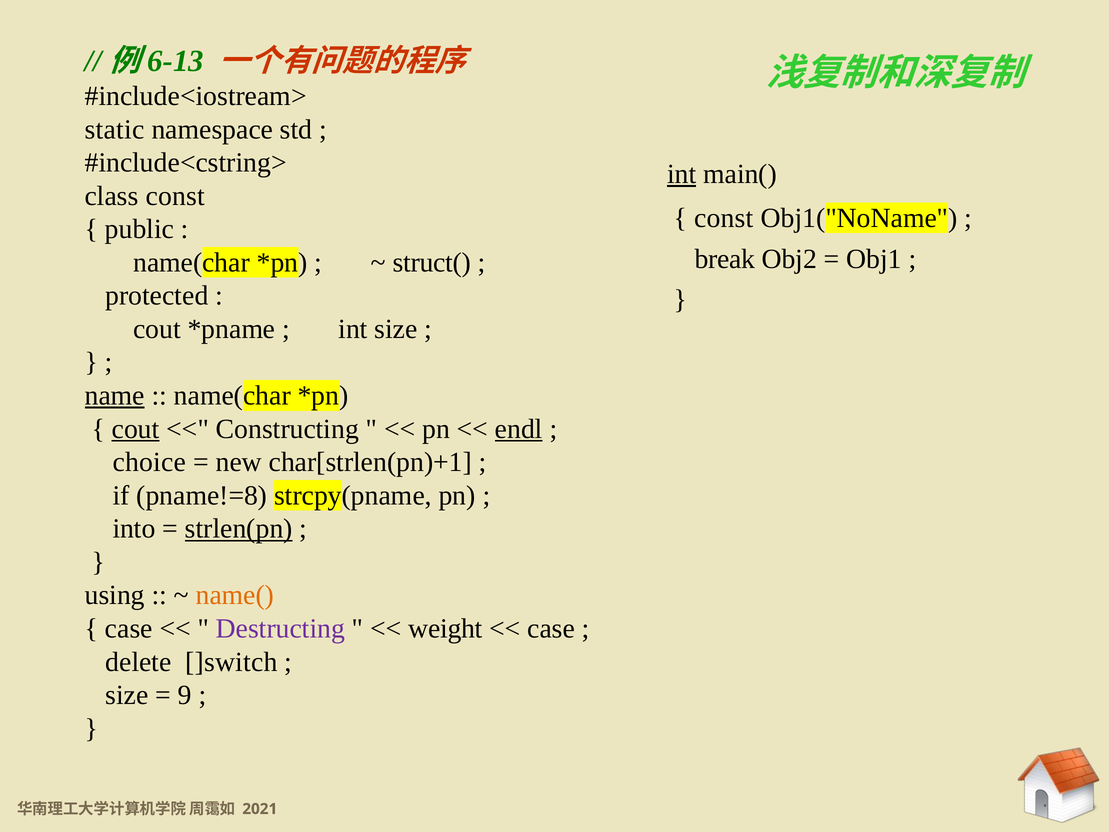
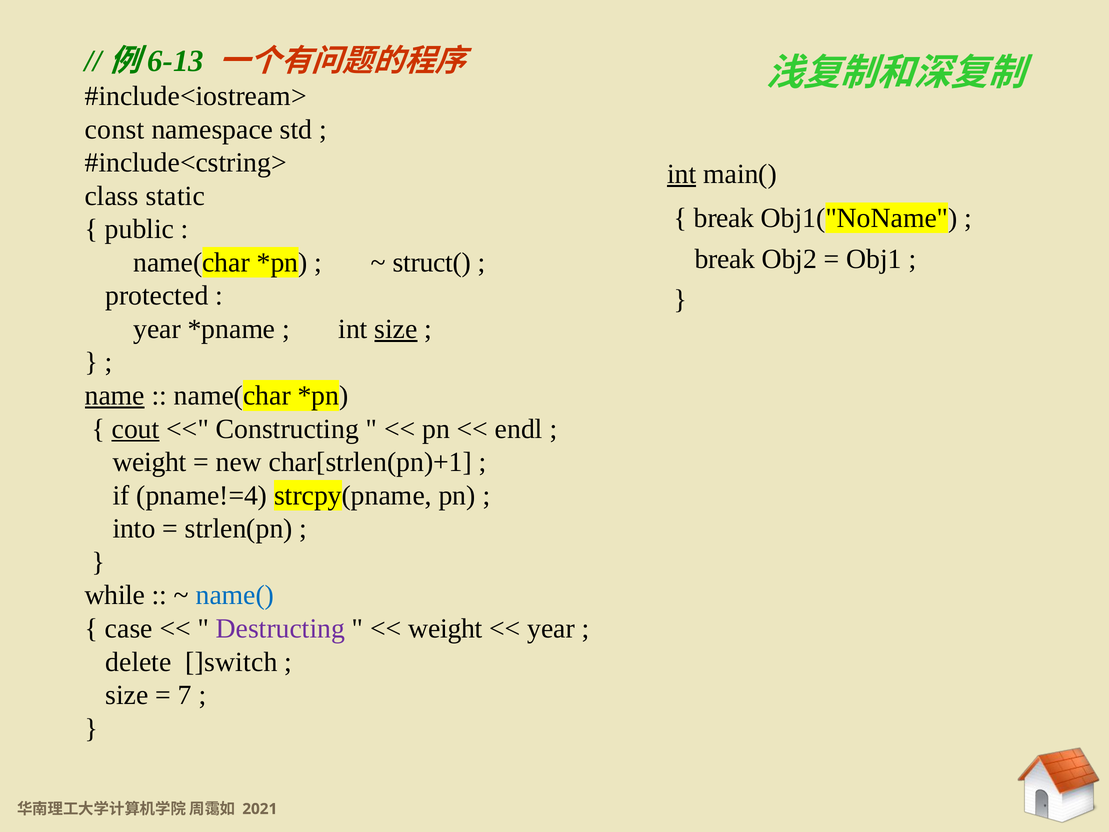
static: static -> const
class const: const -> static
const at (724, 218): const -> break
cout at (157, 329): cout -> year
size at (396, 329) underline: none -> present
endl underline: present -> none
choice at (149, 462): choice -> weight
pname!=8: pname!=8 -> pname!=4
strlen(pn underline: present -> none
using: using -> while
name( colour: orange -> blue
case at (551, 628): case -> year
9: 9 -> 7
